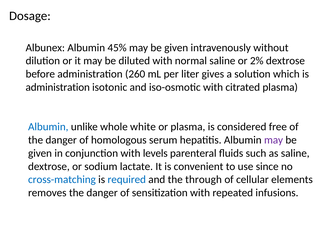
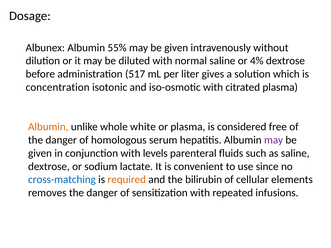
45%: 45% -> 55%
2%: 2% -> 4%
260: 260 -> 517
administration at (58, 87): administration -> concentration
Albumin at (48, 127) colour: blue -> orange
required colour: blue -> orange
through: through -> bilirubin
